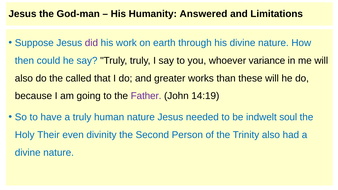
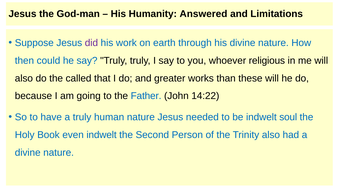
variance: variance -> religious
Father colour: purple -> blue
14:19: 14:19 -> 14:22
Their: Their -> Book
even divinity: divinity -> indwelt
